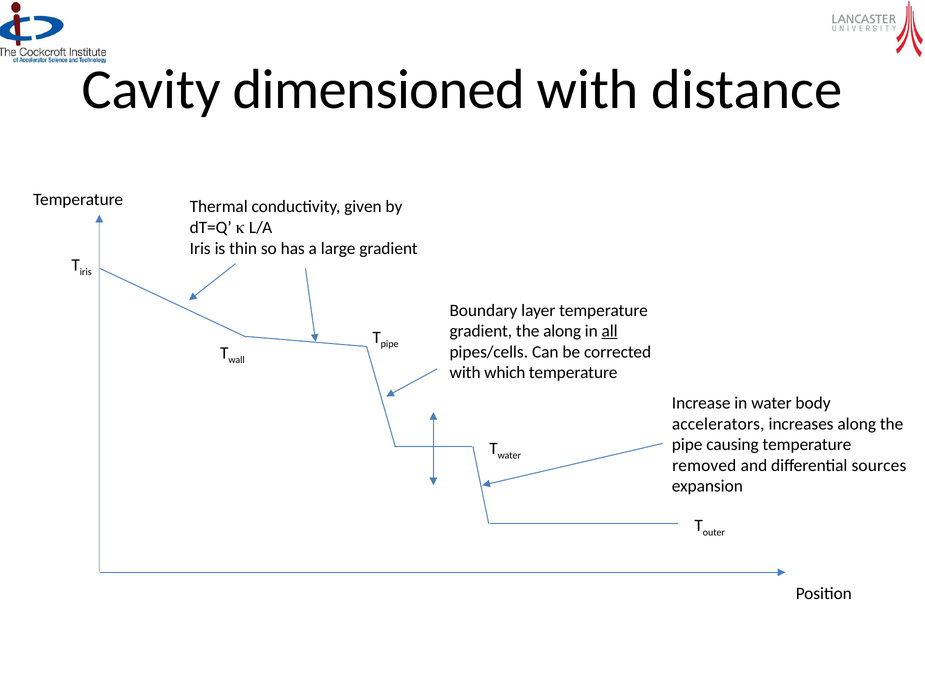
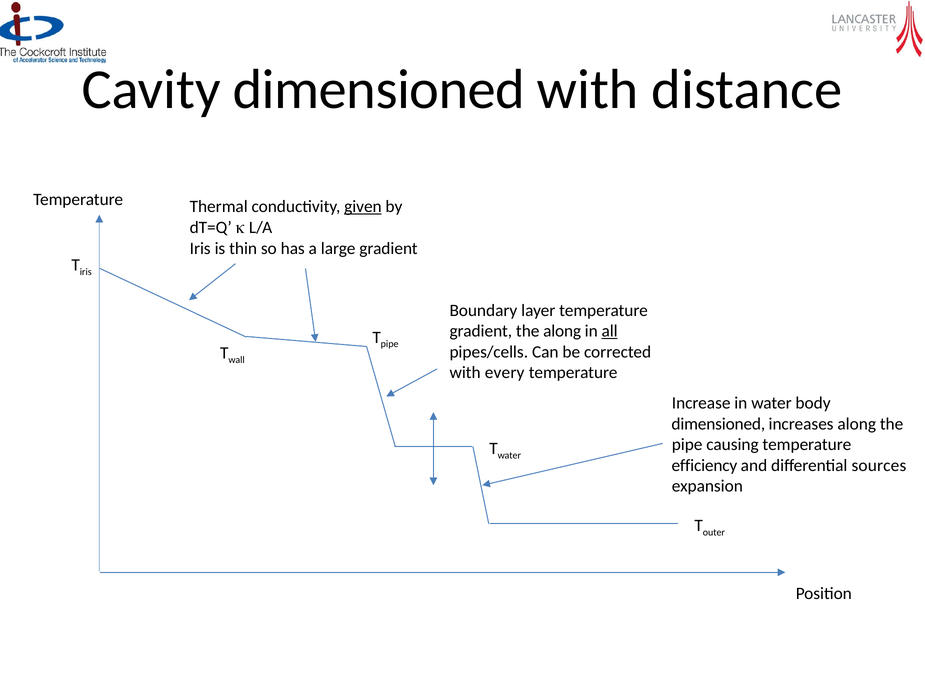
given underline: none -> present
which: which -> every
accelerators at (718, 424): accelerators -> dimensioned
removed: removed -> efficiency
